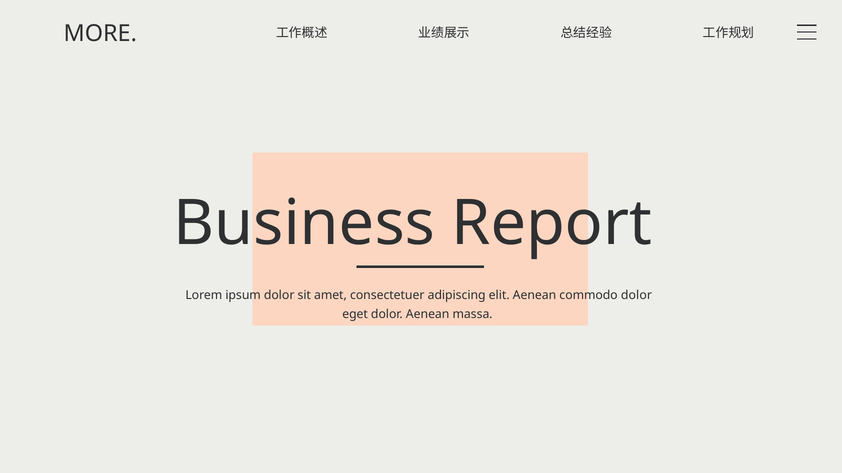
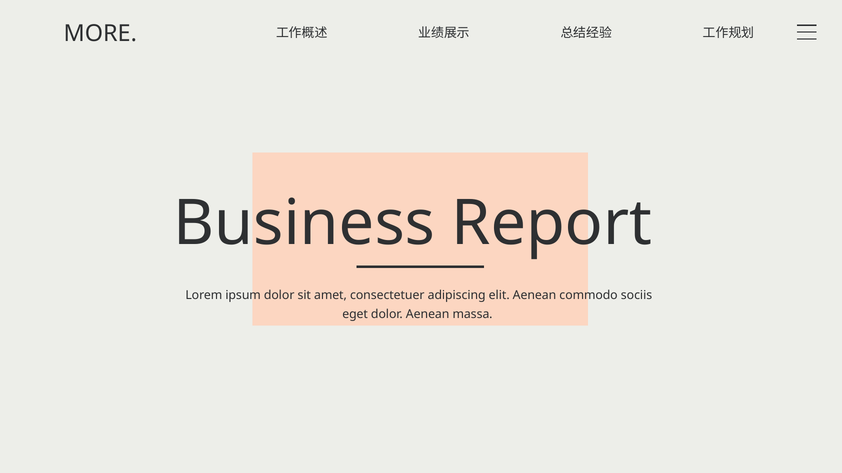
commodo dolor: dolor -> sociis
